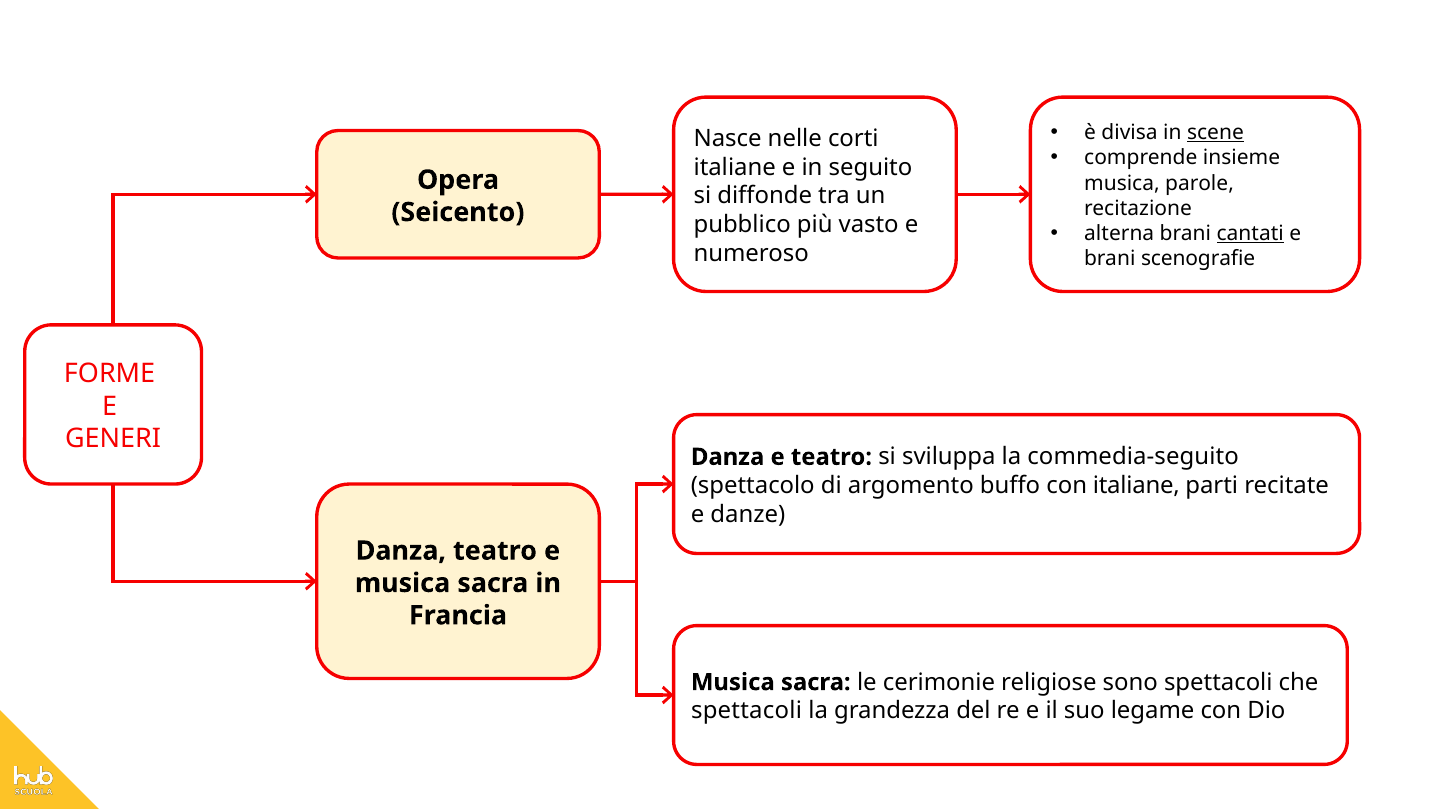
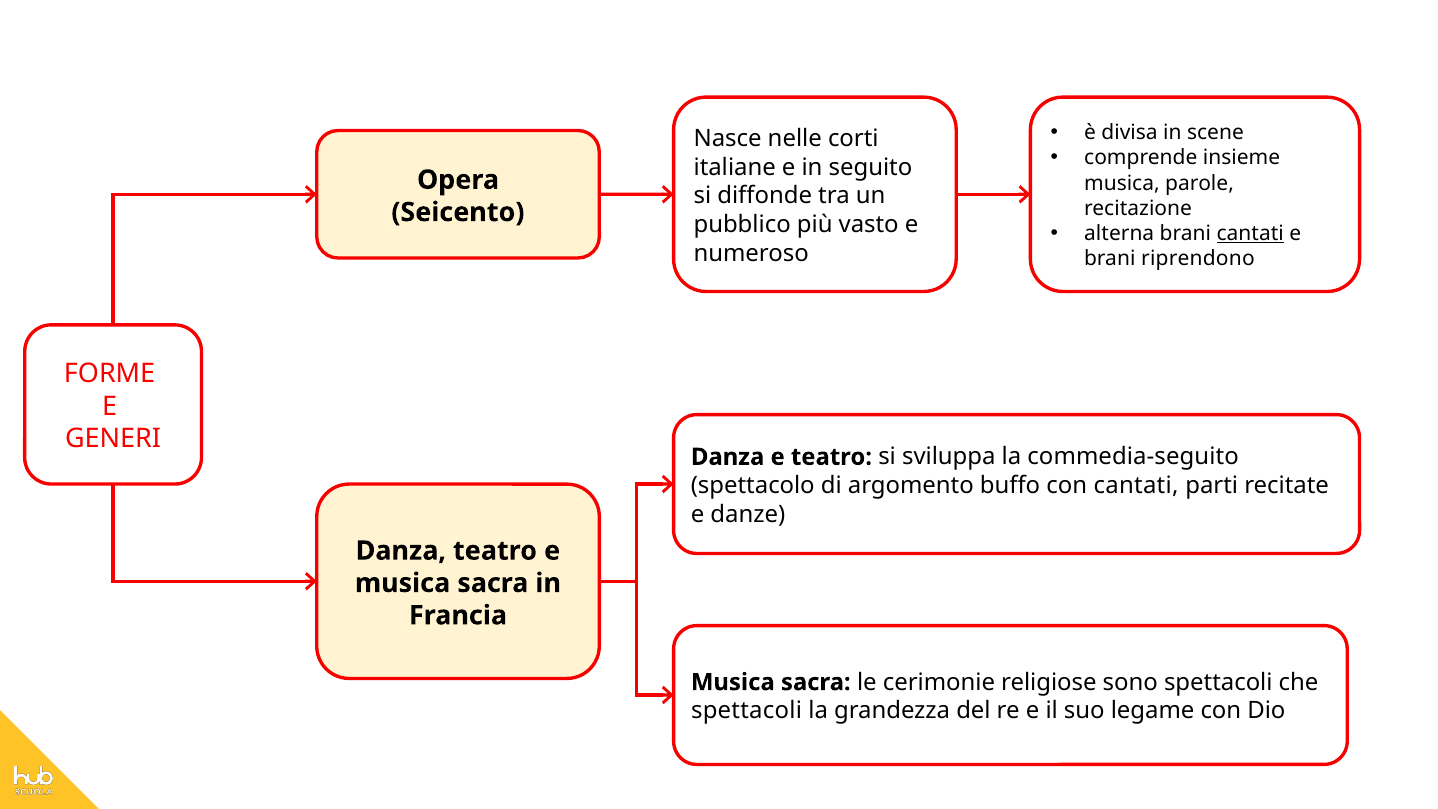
scene underline: present -> none
scenografie: scenografie -> riprendono
con italiane: italiane -> cantati
